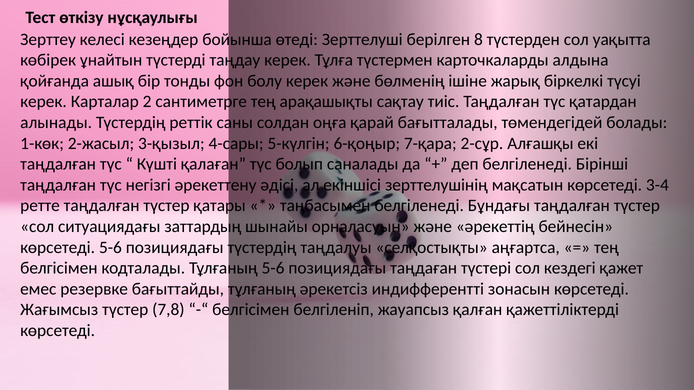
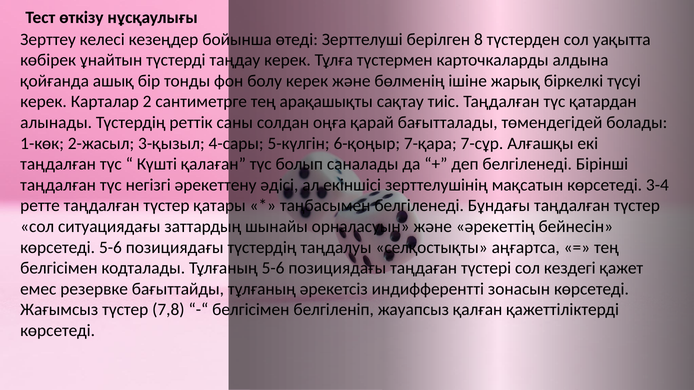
2-cұр: 2-cұр -> 7-cұр
